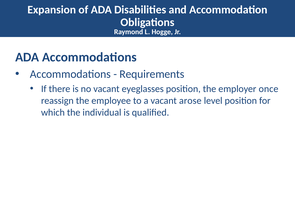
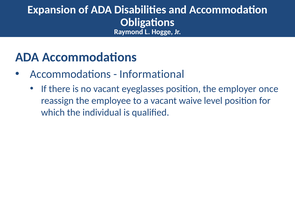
Requirements: Requirements -> Informational
arose: arose -> waive
